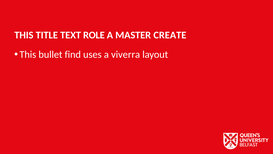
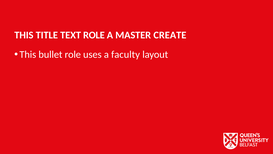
bullet find: find -> role
viverra: viverra -> faculty
